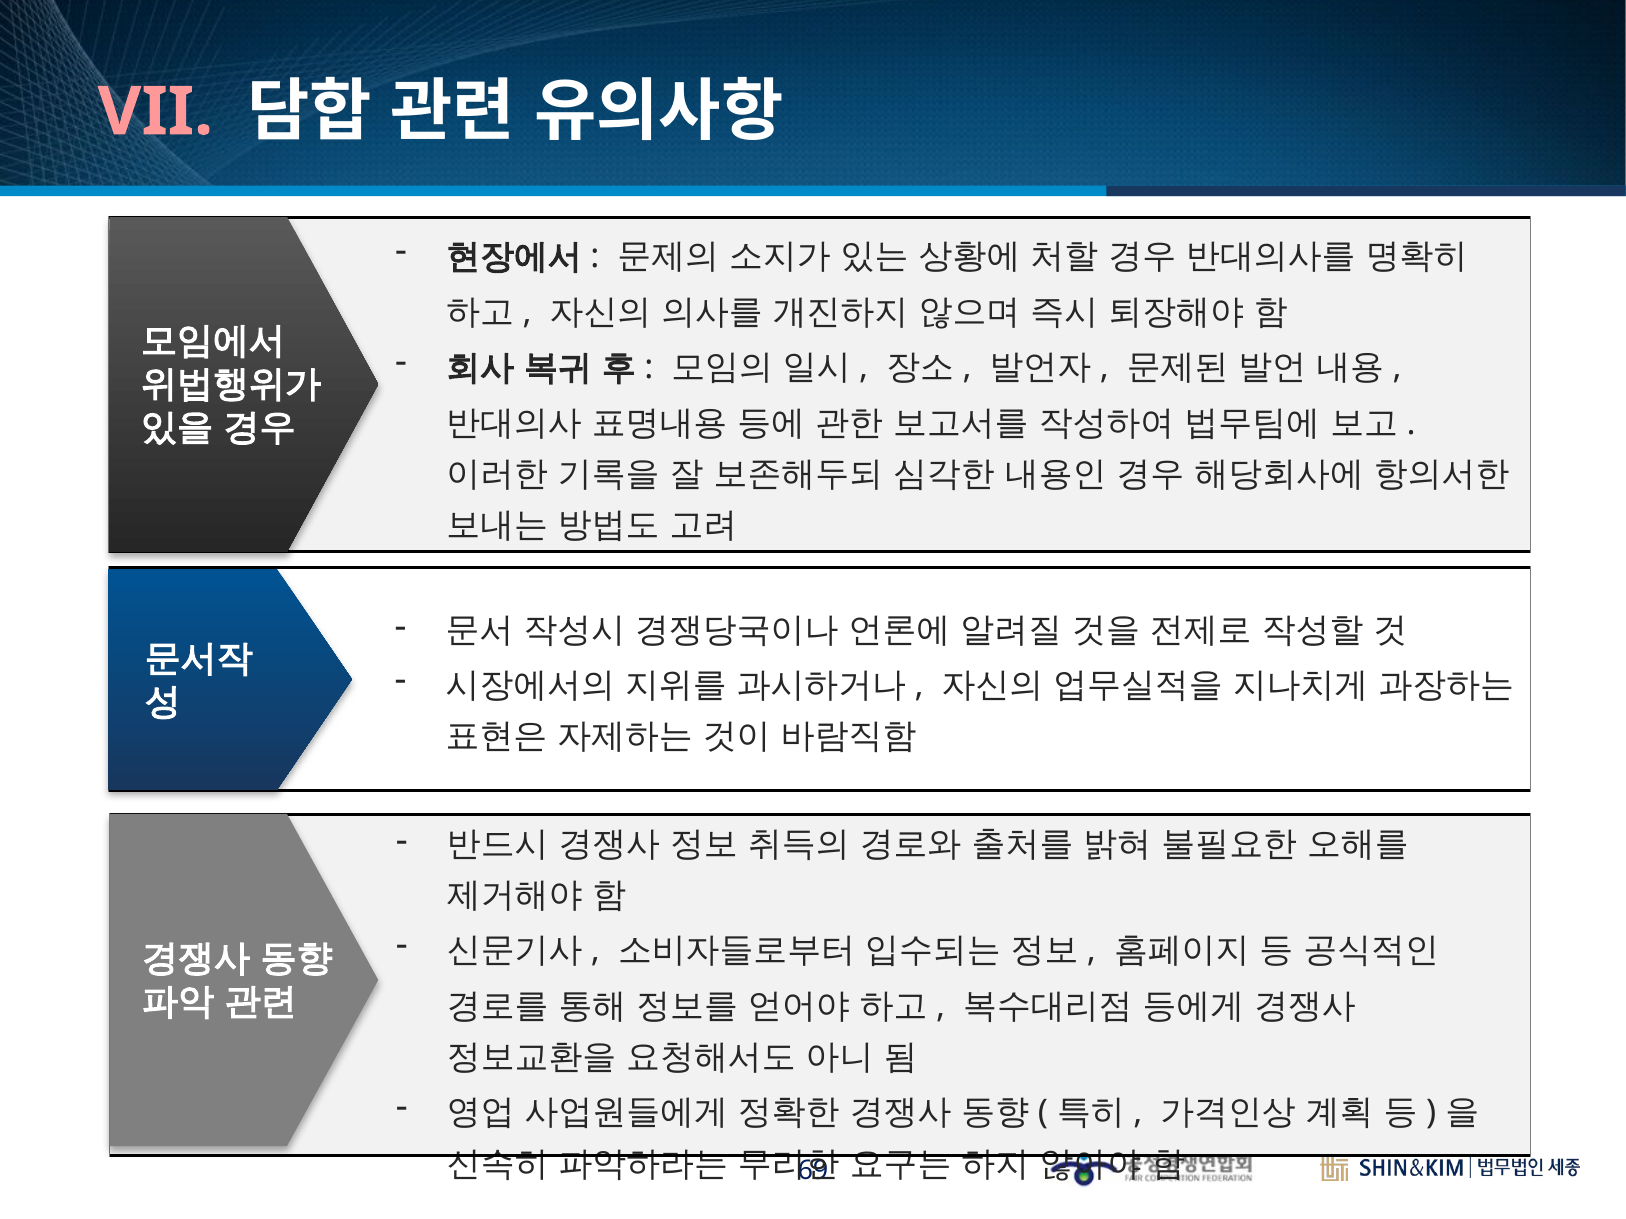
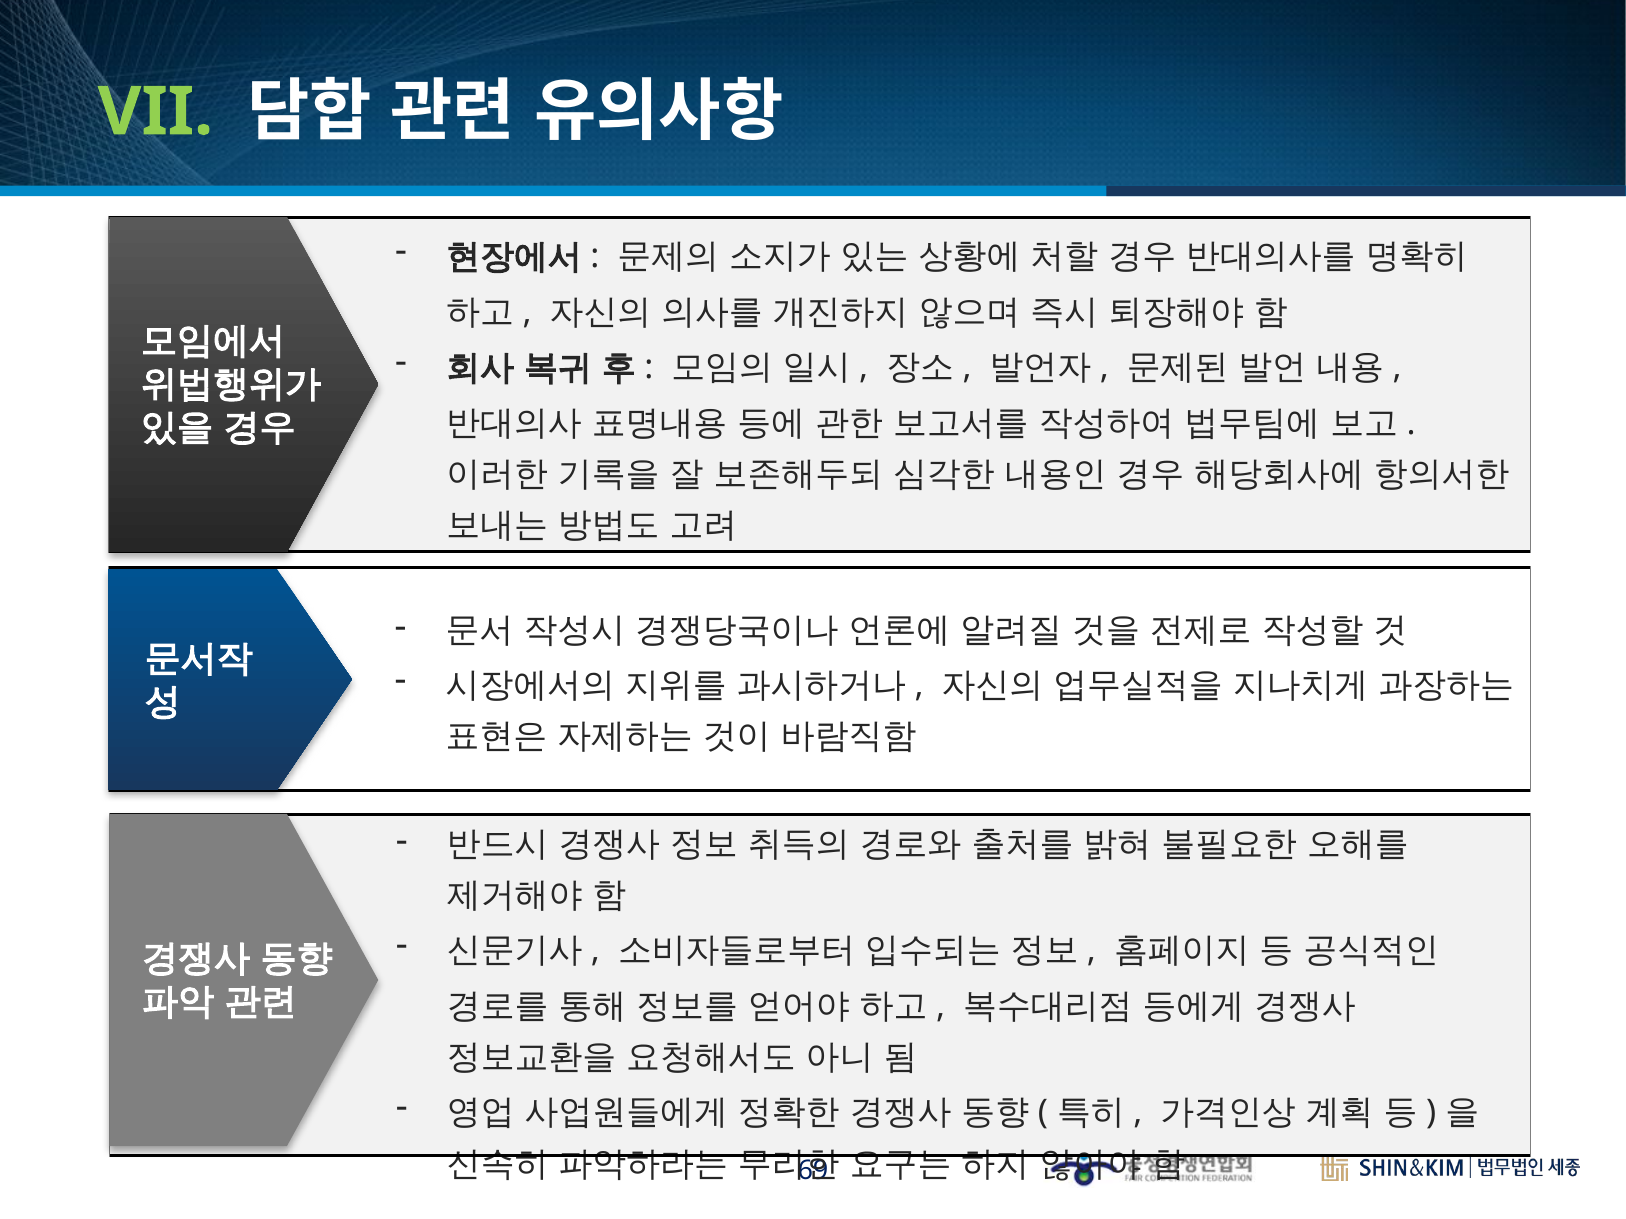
VII colour: pink -> light green
